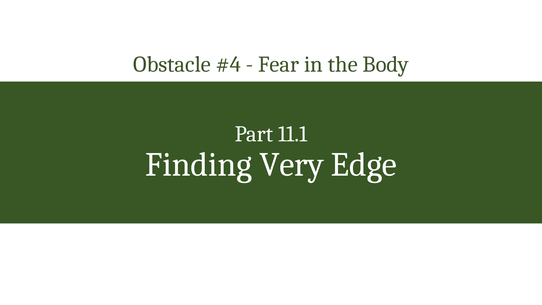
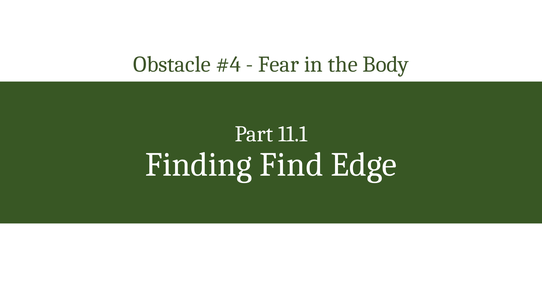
Very: Very -> Find
